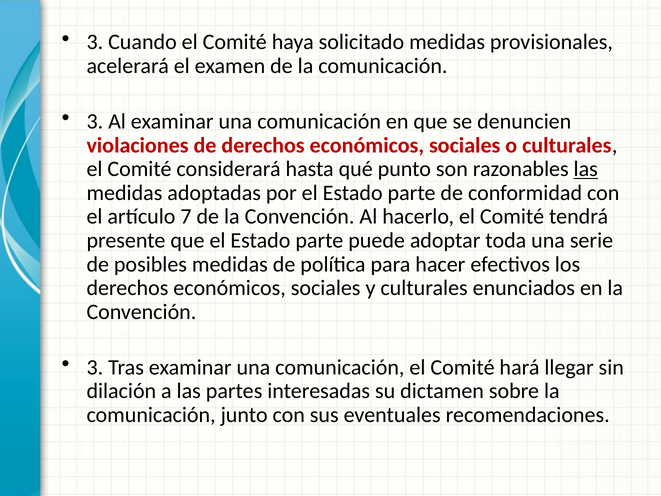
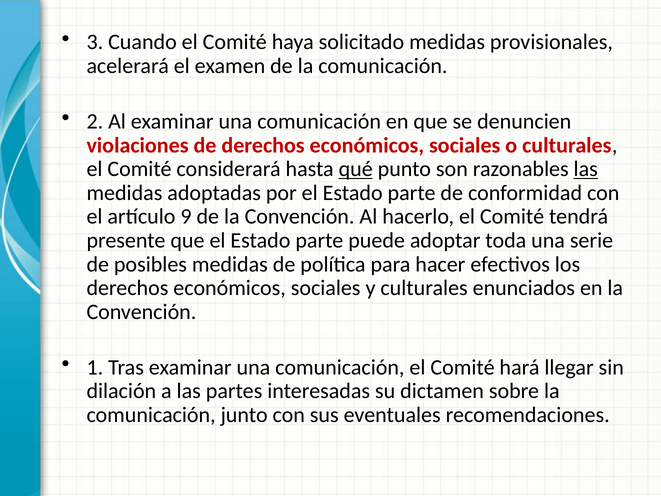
3 at (95, 121): 3 -> 2
qué underline: none -> present
7: 7 -> 9
3 at (95, 367): 3 -> 1
